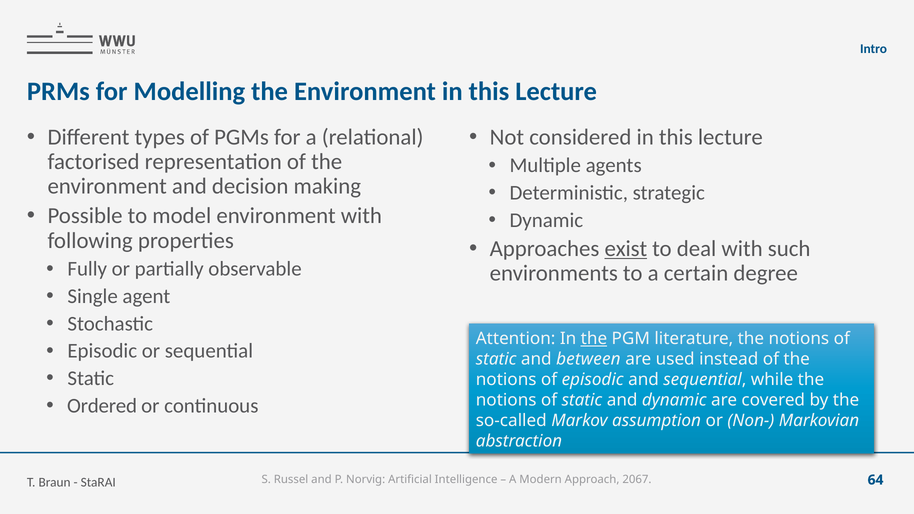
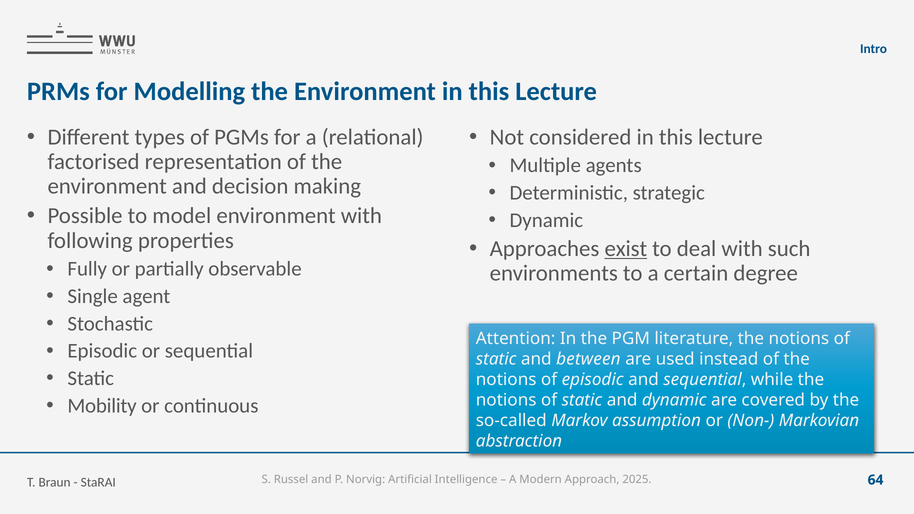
the at (594, 338) underline: present -> none
Ordered: Ordered -> Mobility
2067: 2067 -> 2025
